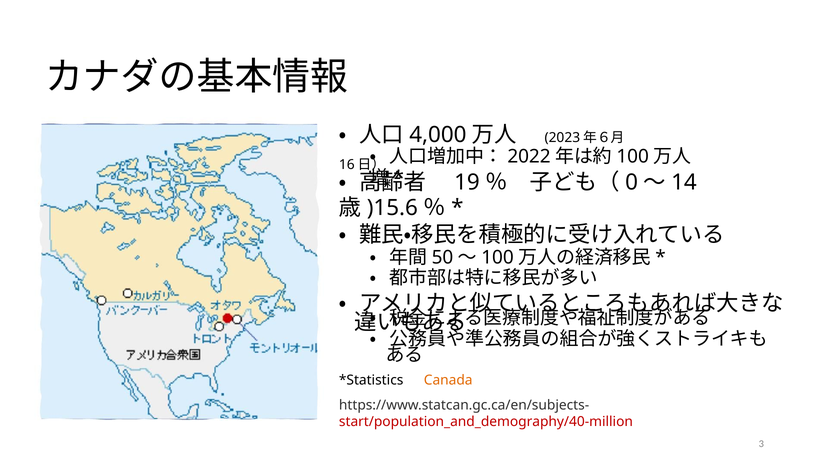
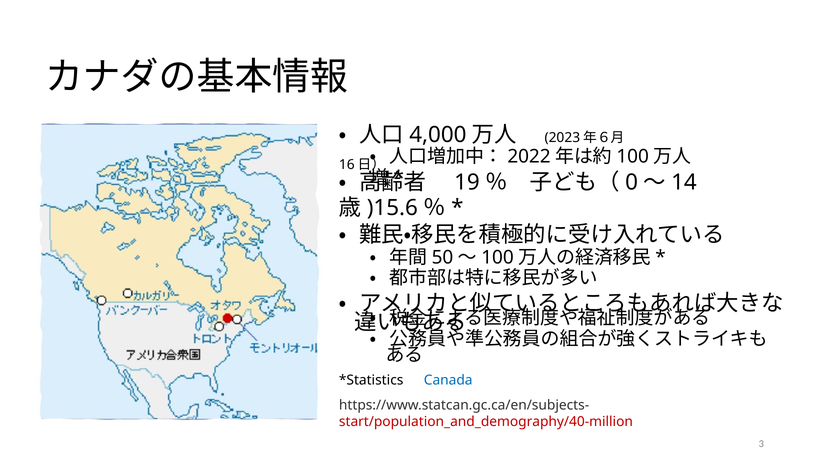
Canada colour: orange -> blue
